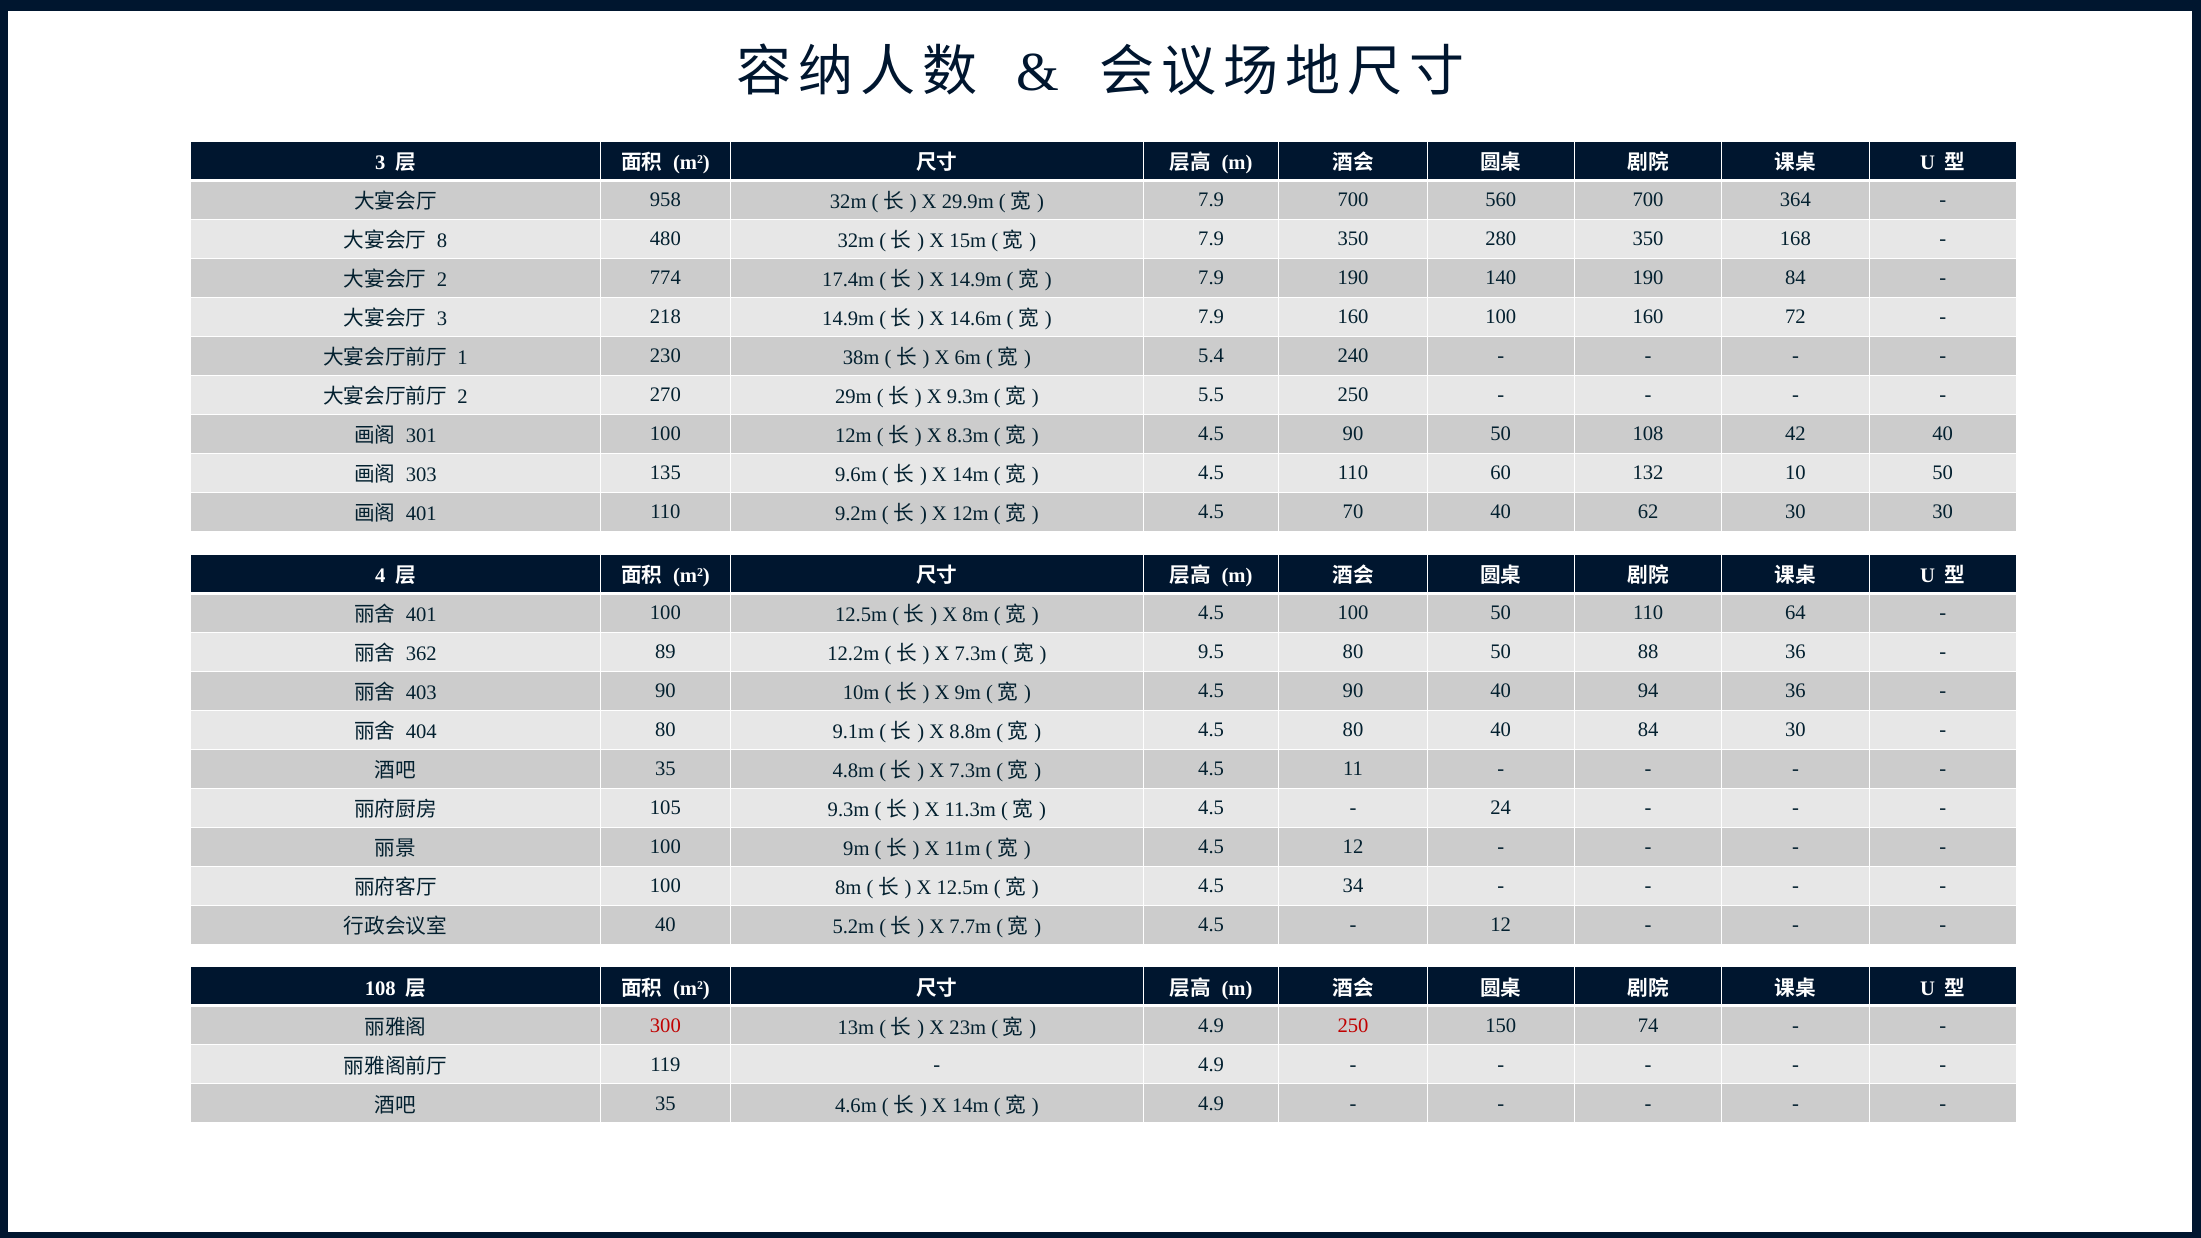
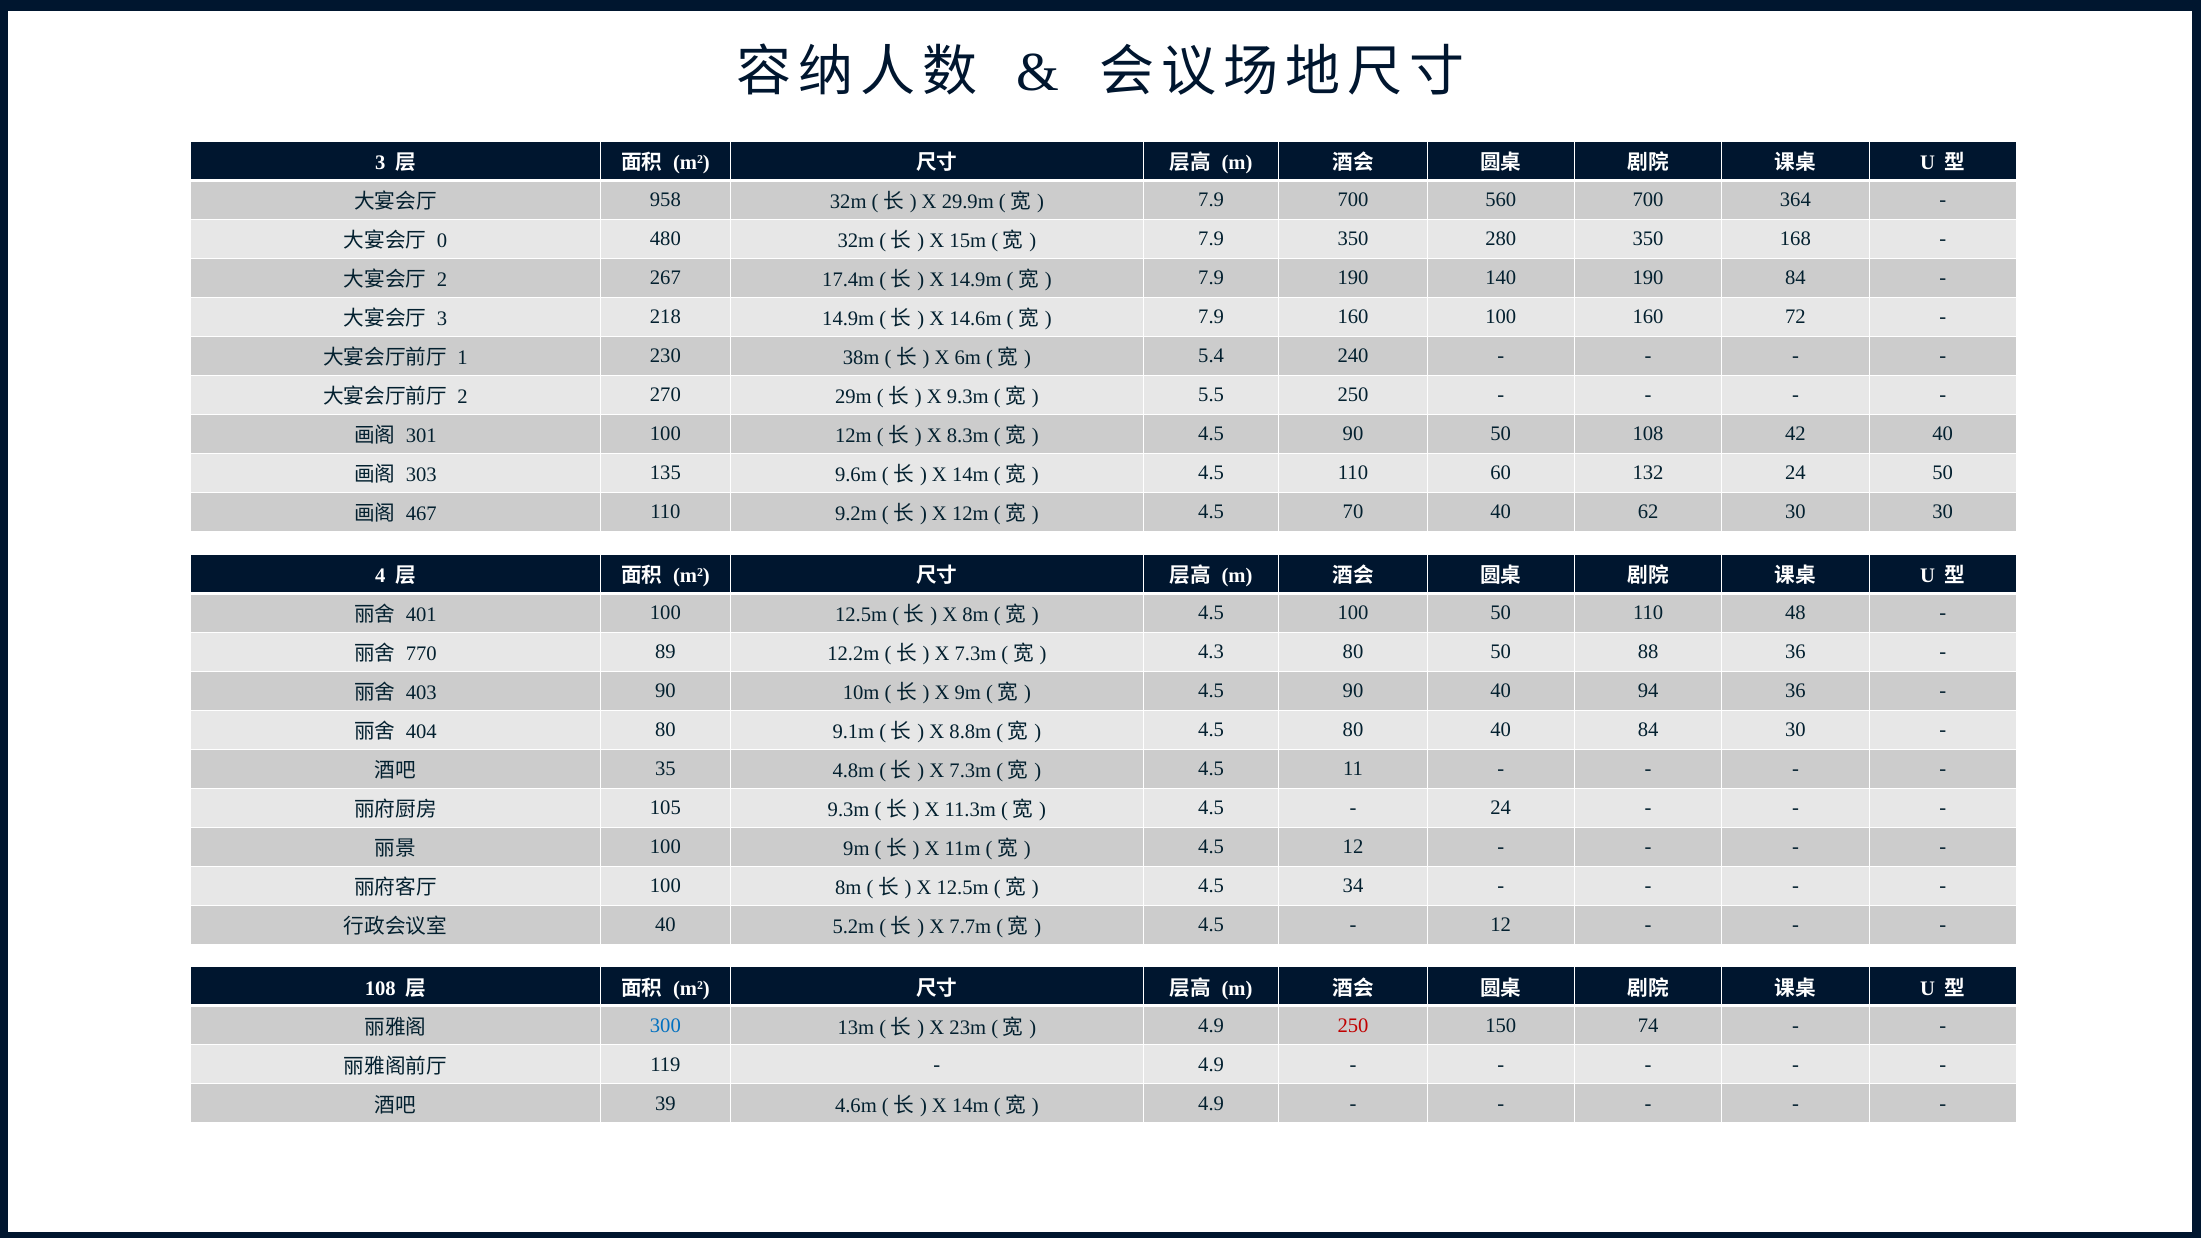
8: 8 -> 0
774: 774 -> 267
132 10: 10 -> 24
401 at (421, 514): 401 -> 467
64: 64 -> 48
362: 362 -> 770
9.5: 9.5 -> 4.3
300 colour: red -> blue
35 at (665, 1103): 35 -> 39
